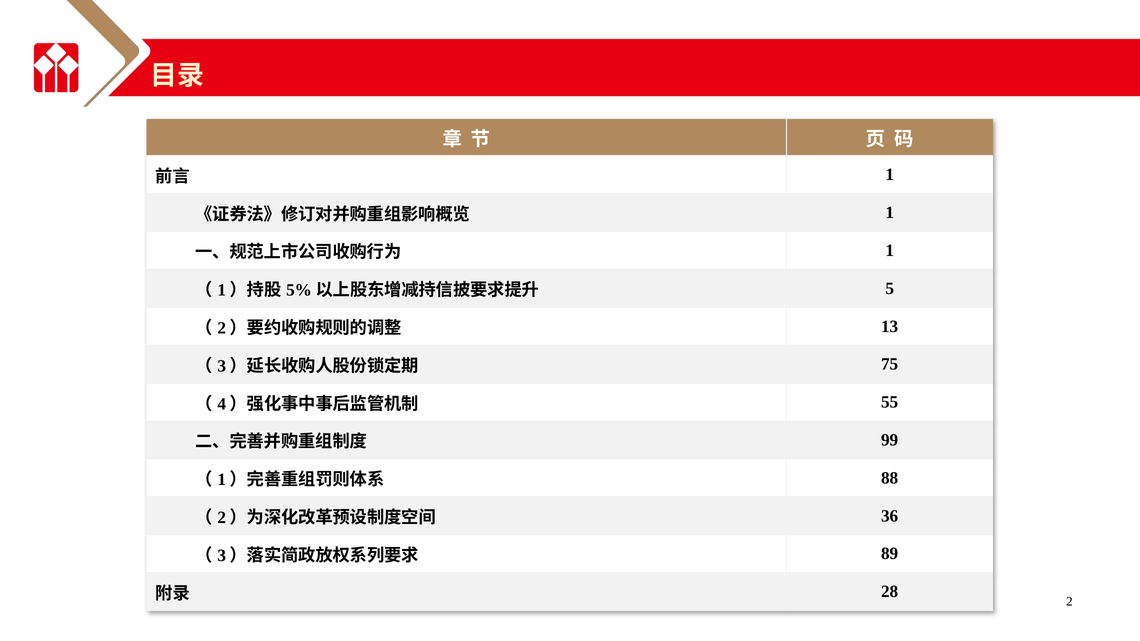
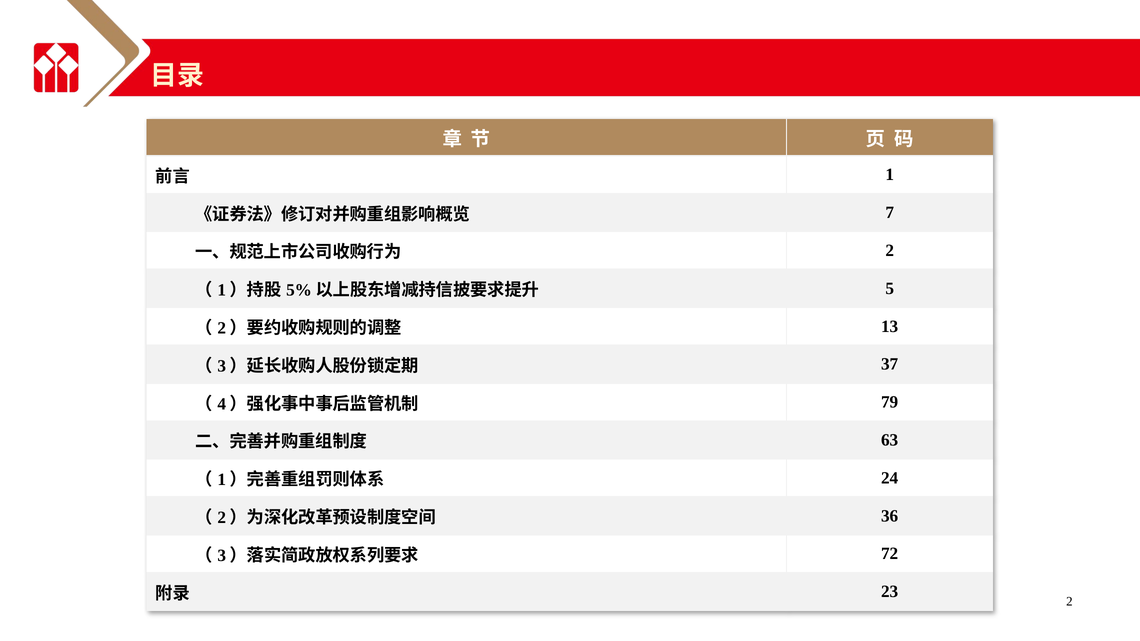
1 at (890, 213): 1 -> 7
1 at (890, 251): 1 -> 2
75: 75 -> 37
55: 55 -> 79
99: 99 -> 63
88: 88 -> 24
89: 89 -> 72
28: 28 -> 23
